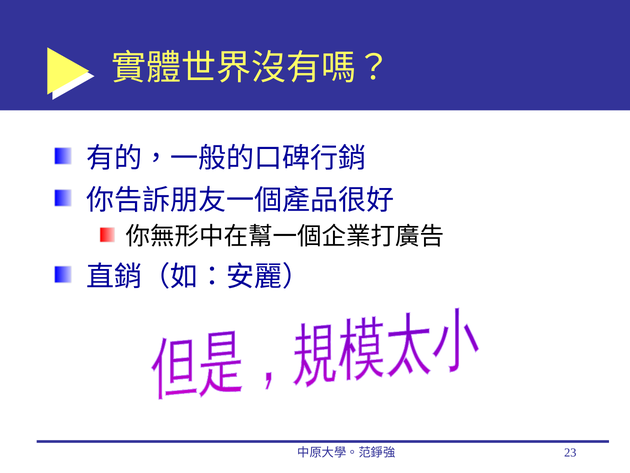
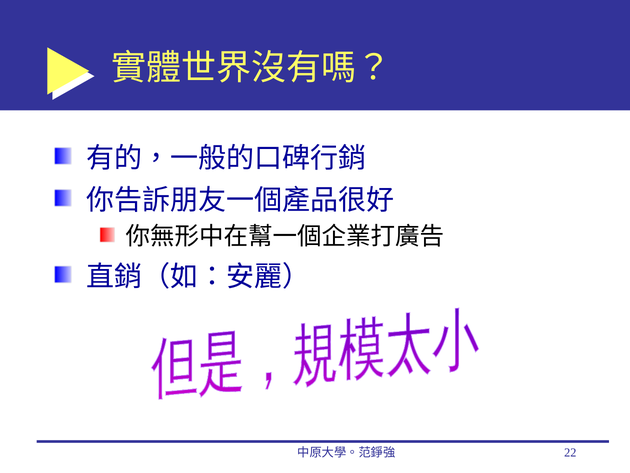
23: 23 -> 22
